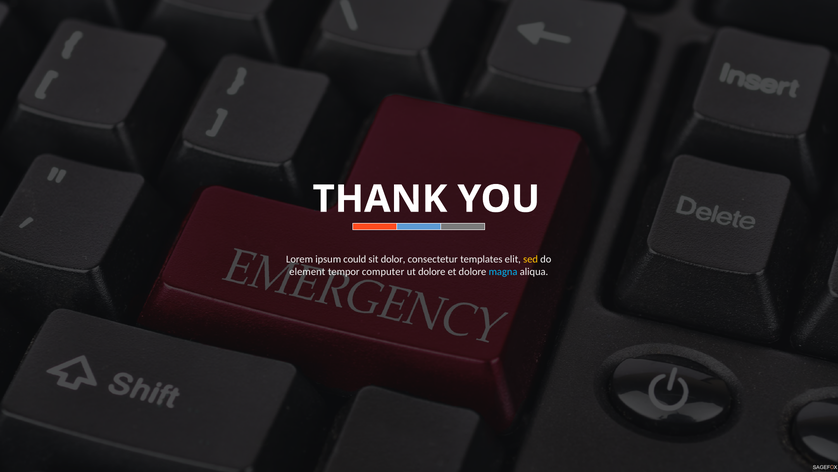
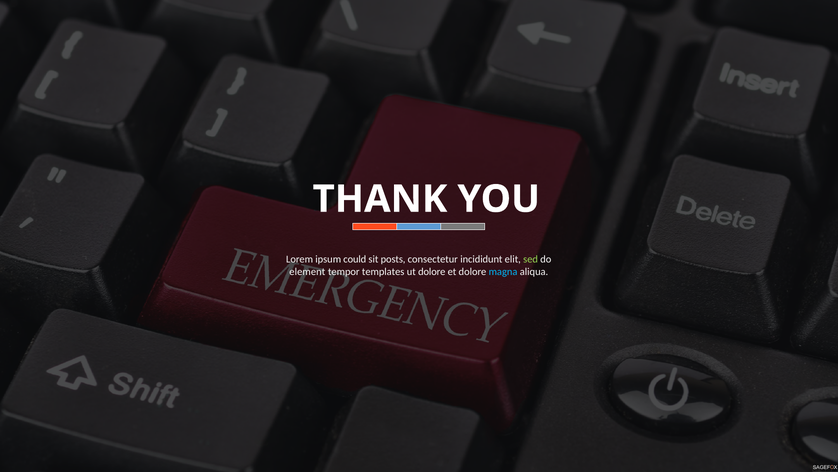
dolor: dolor -> posts
templates: templates -> incididunt
sed colour: yellow -> light green
computer: computer -> templates
